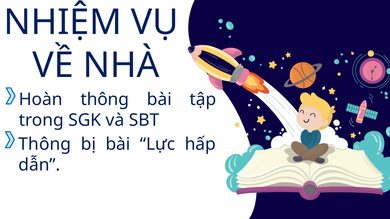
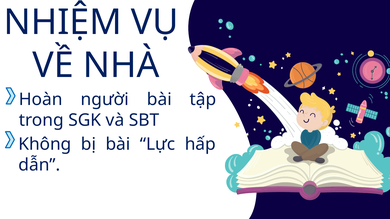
Hoàn thông: thông -> người
Thông at (45, 144): Thông -> Không
